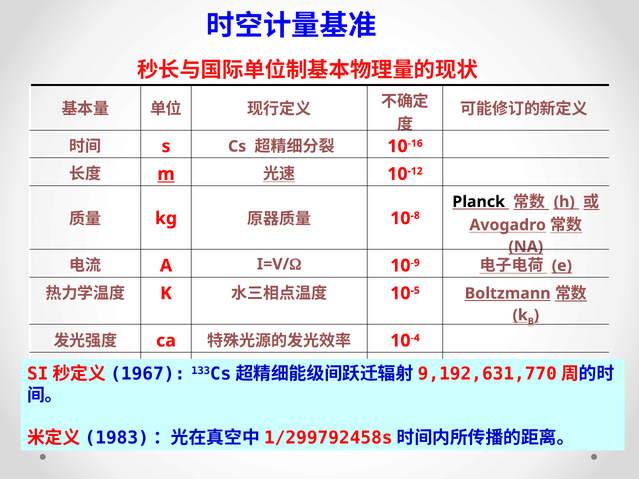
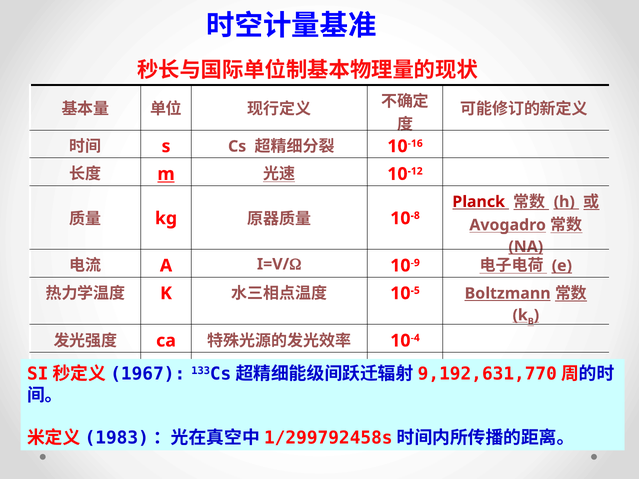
Planck colour: black -> red
